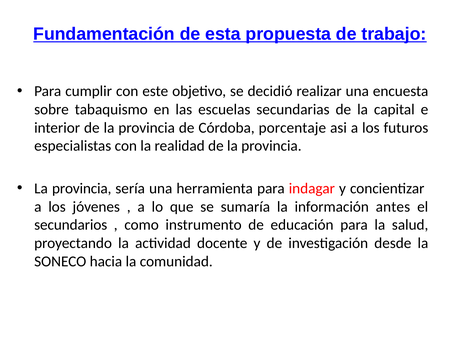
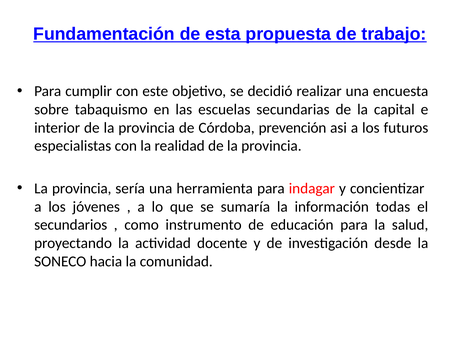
porcentaje: porcentaje -> prevención
antes: antes -> todas
